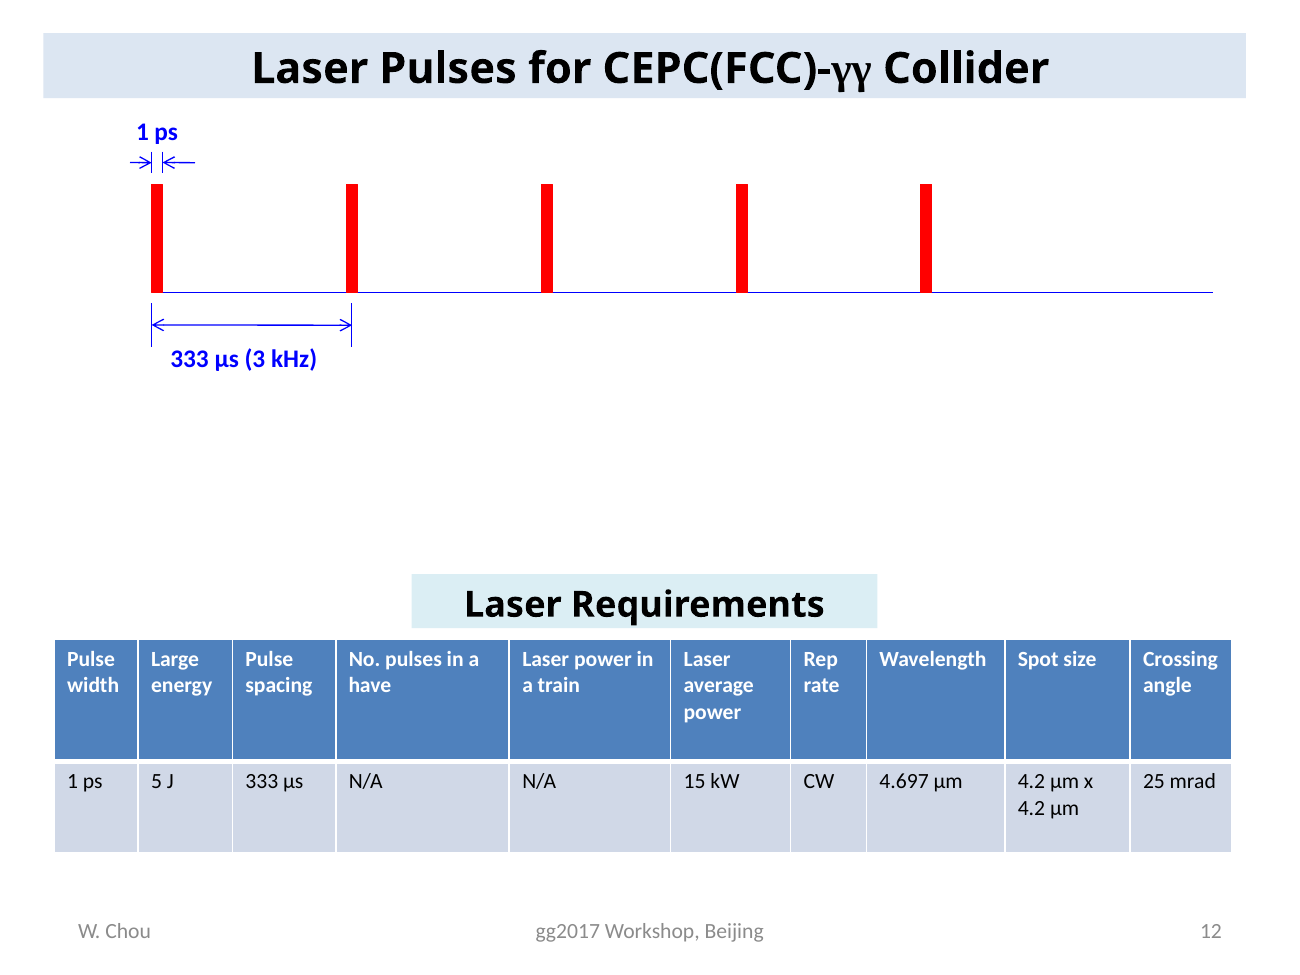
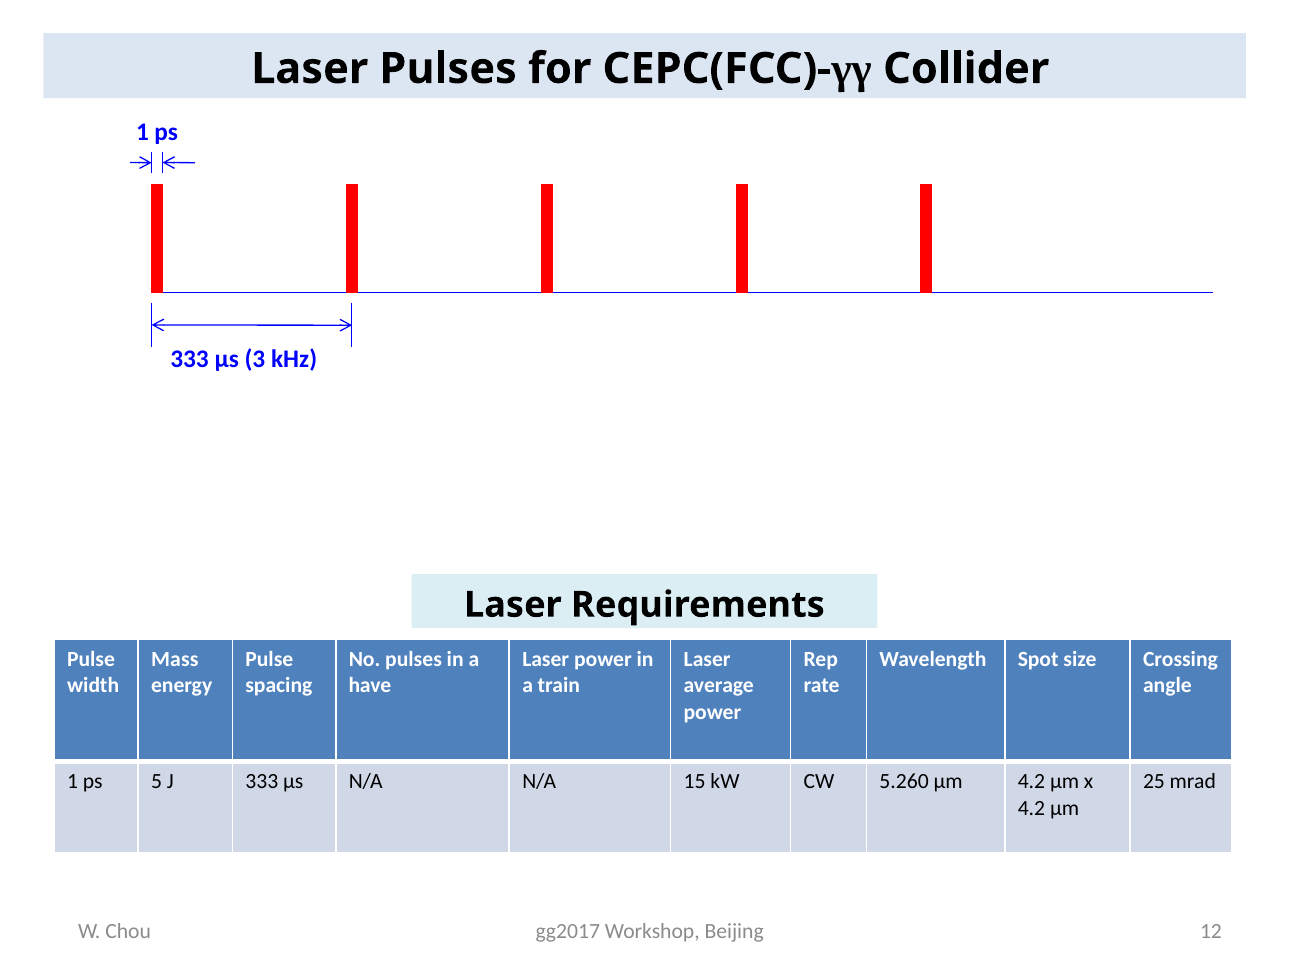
Large: Large -> Mass
4.697: 4.697 -> 5.260
